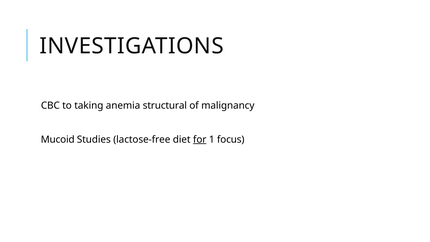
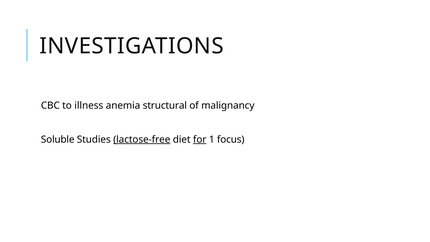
taking: taking -> illness
Mucoid: Mucoid -> Soluble
lactose-free underline: none -> present
